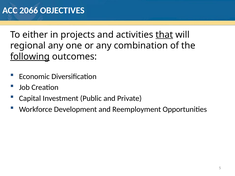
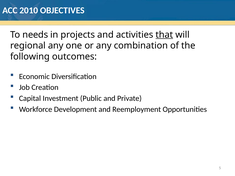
2066: 2066 -> 2010
either: either -> needs
following underline: present -> none
